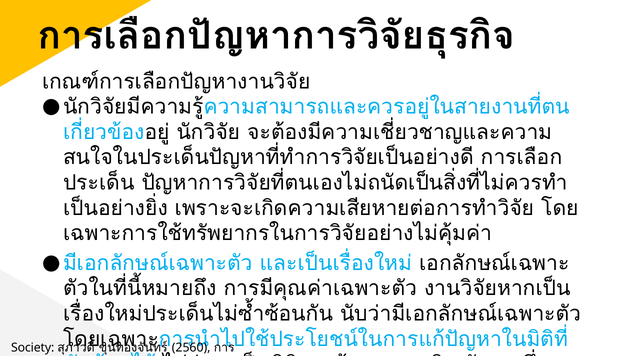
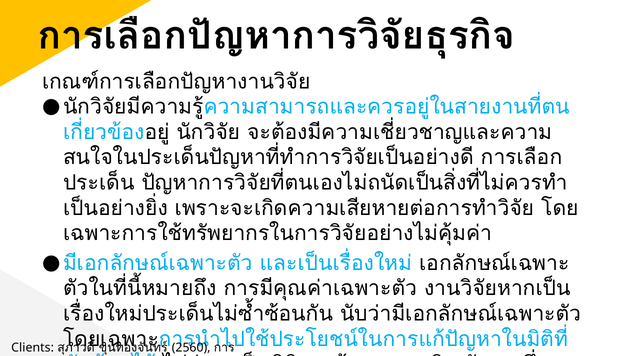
Society: Society -> Clients
